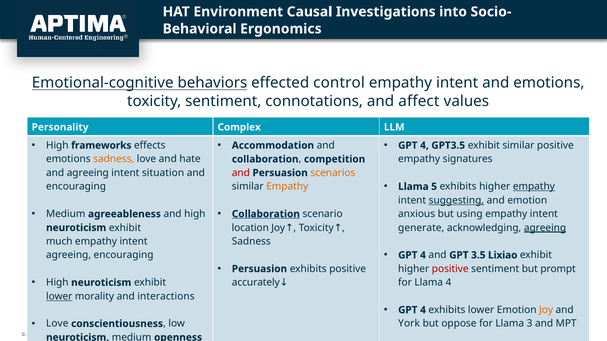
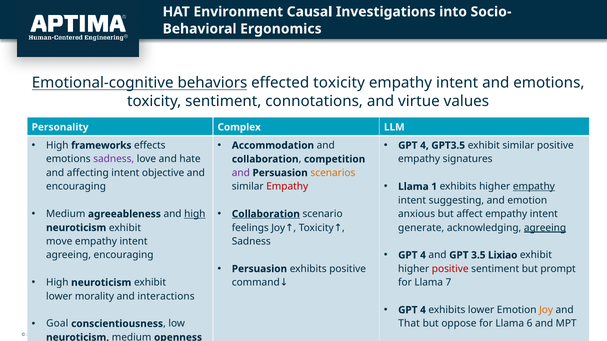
effected control: control -> toxicity
affect: affect -> virtue
sadness at (114, 159) colour: orange -> purple
and agreeing: agreeing -> affecting
situation: situation -> objective
and at (241, 173) colour: red -> purple
5: 5 -> 1
Empathy at (287, 187) colour: orange -> red
suggesting underline: present -> none
high at (195, 214) underline: none -> present
using: using -> affect
location: location -> feelings
much: much -> move
accurately: accurately -> command
Llama 4: 4 -> 7
lower at (59, 297) underline: present -> none
Love at (57, 324): Love -> Goal
York: York -> That
3: 3 -> 6
